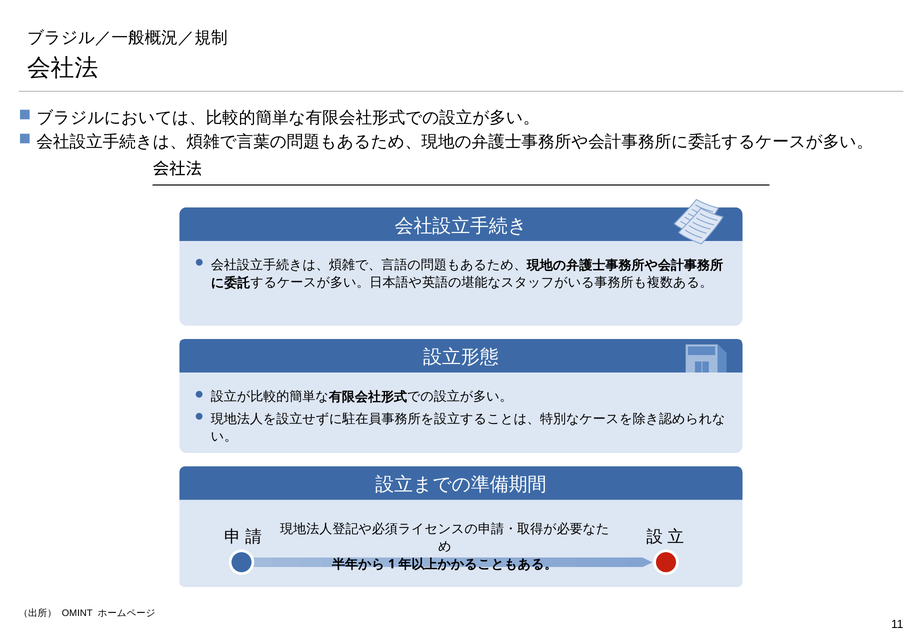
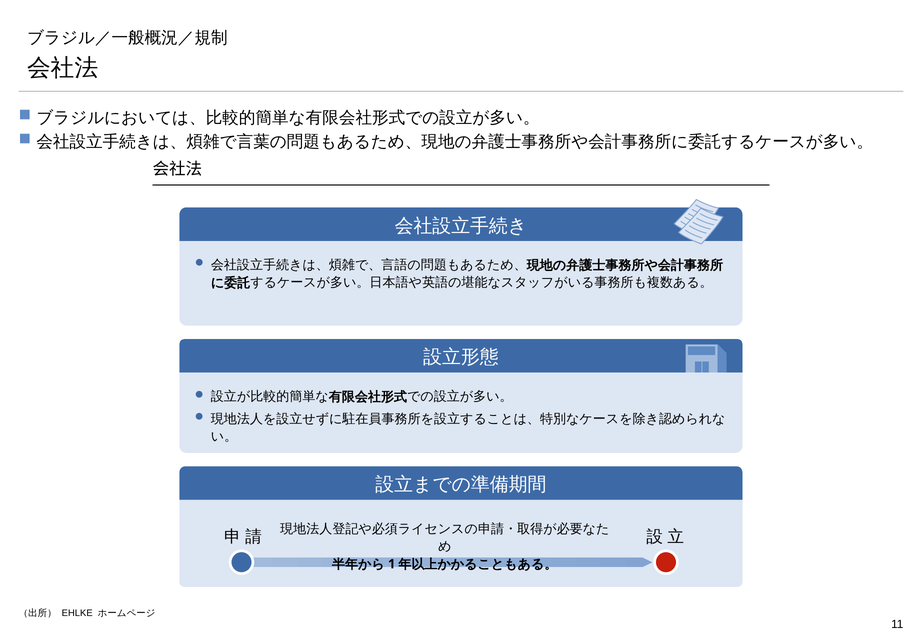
OMINT: OMINT -> EHLKE
